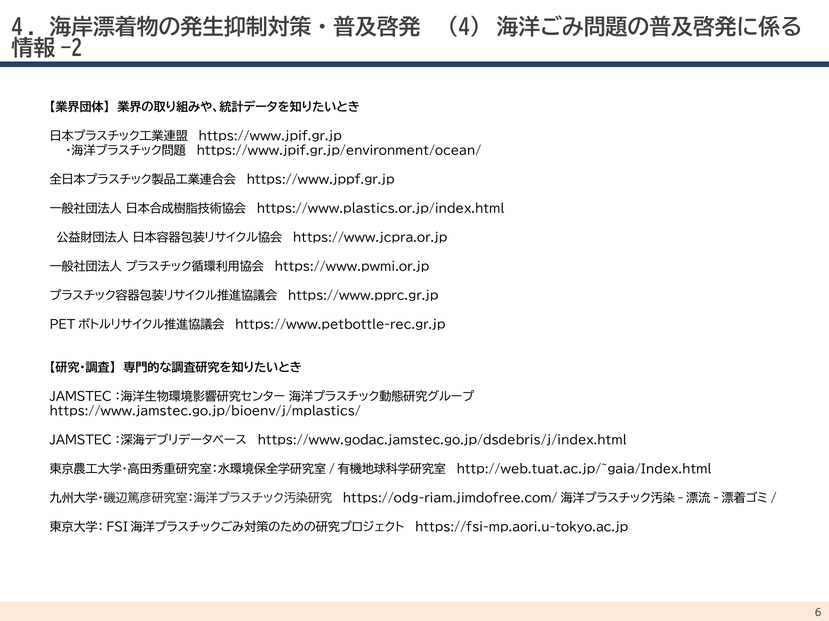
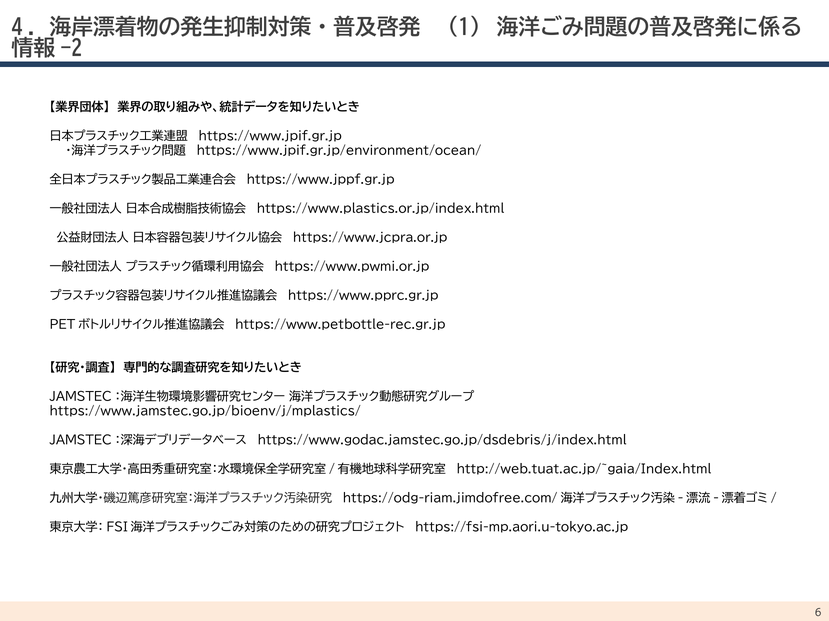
4: 4 -> 1
